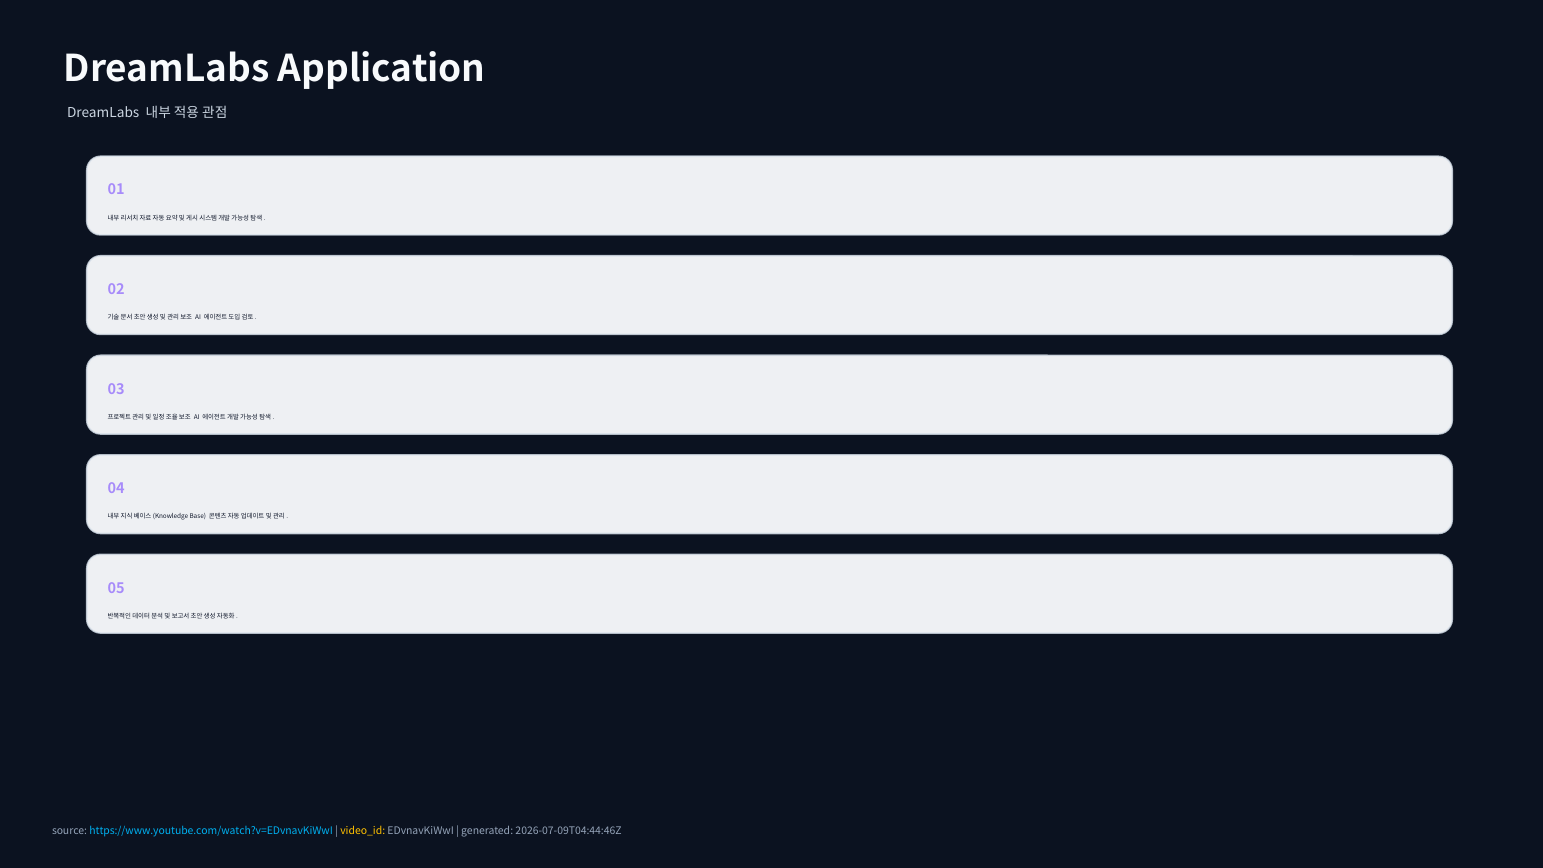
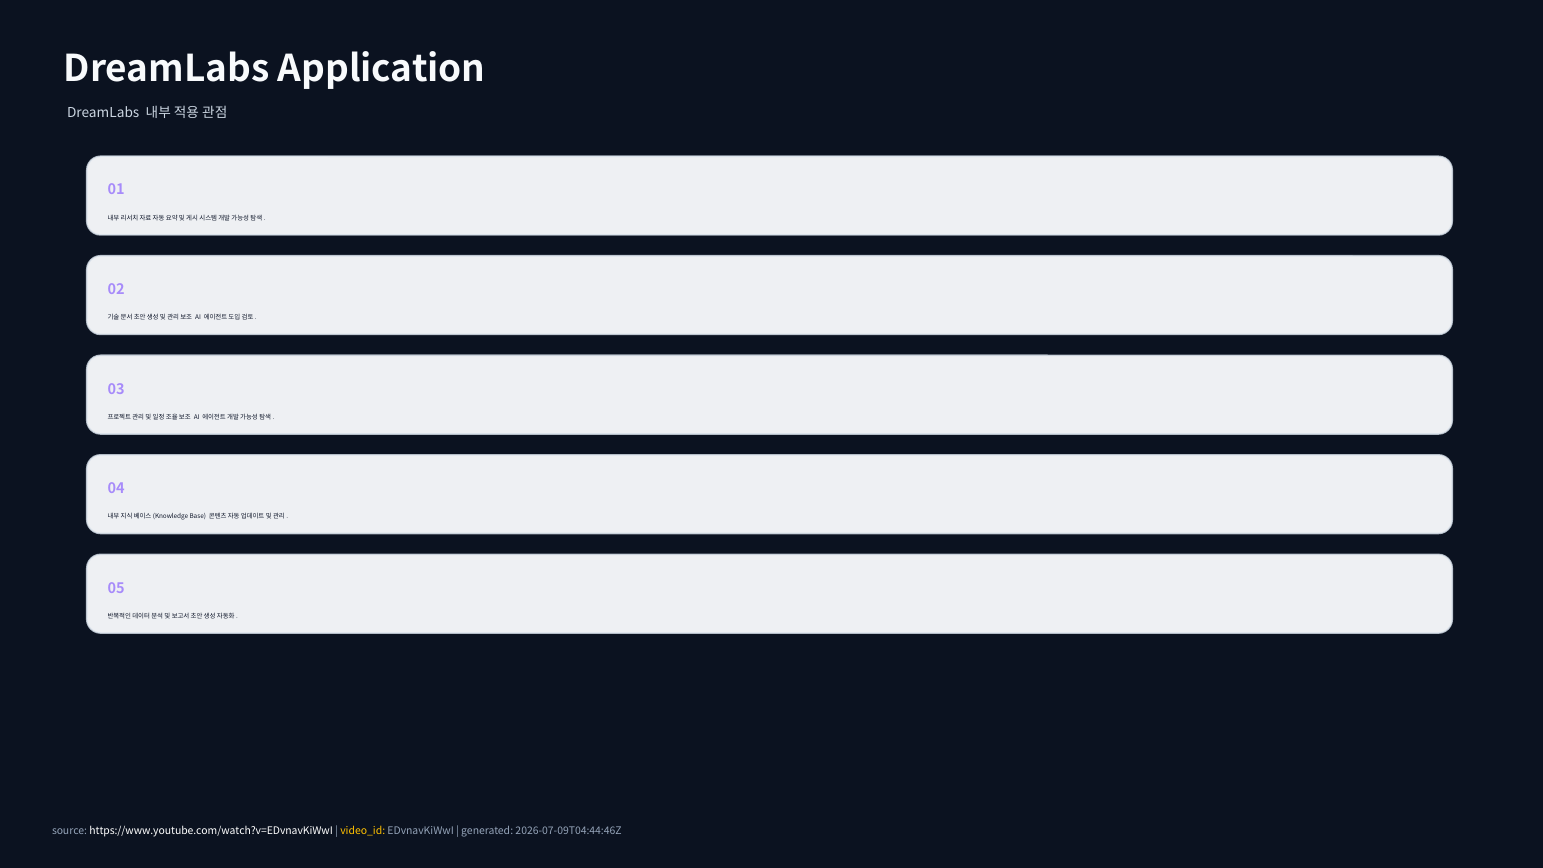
https://www.youtube.com/watch?v=EDvnavKiWwI colour: light blue -> white
